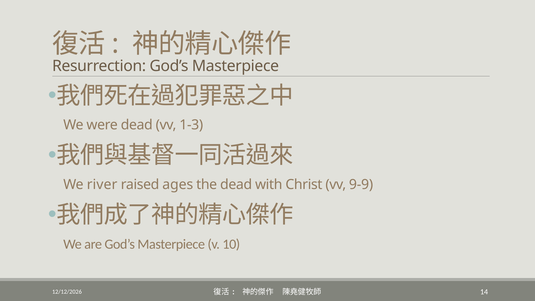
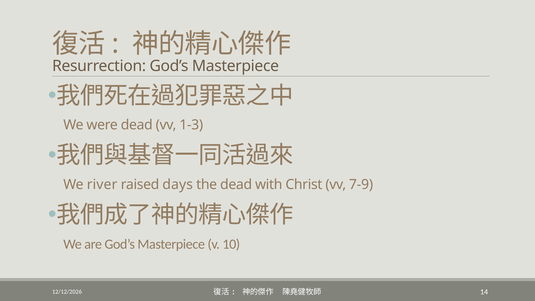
ages: ages -> days
9-9: 9-9 -> 7-9
